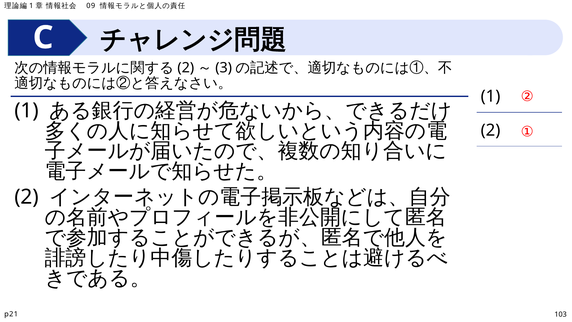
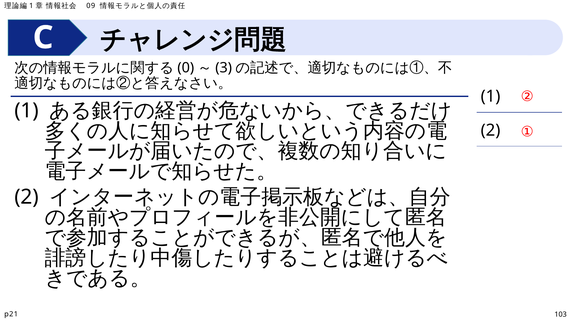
2 at (186, 68): 2 -> 0
